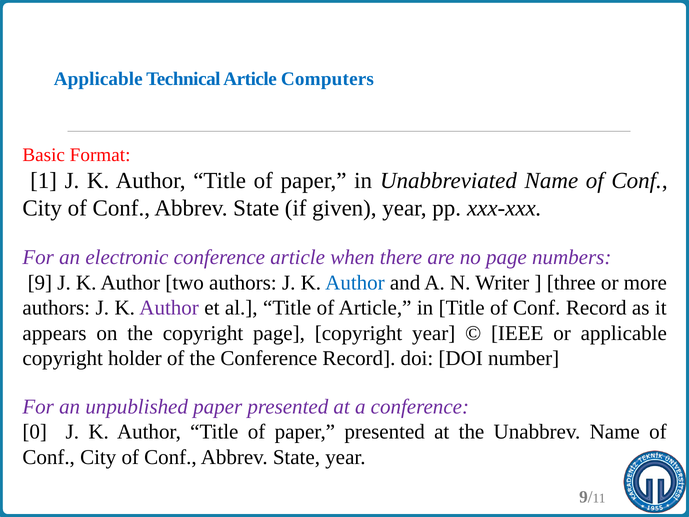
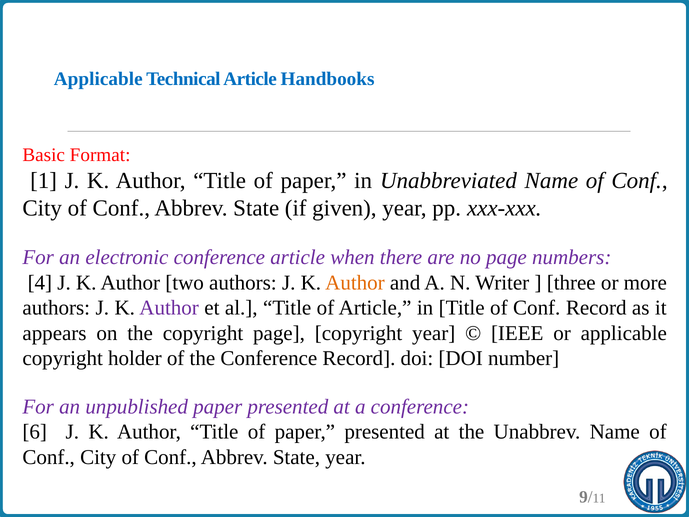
Computers: Computers -> Handbooks
9: 9 -> 4
Author at (355, 283) colour: blue -> orange
0: 0 -> 6
